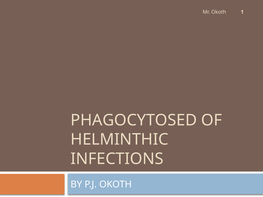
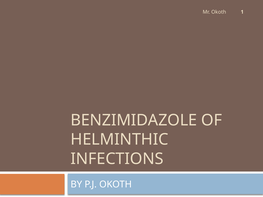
PHAGOCYTOSED: PHAGOCYTOSED -> BENZIMIDAZOLE
